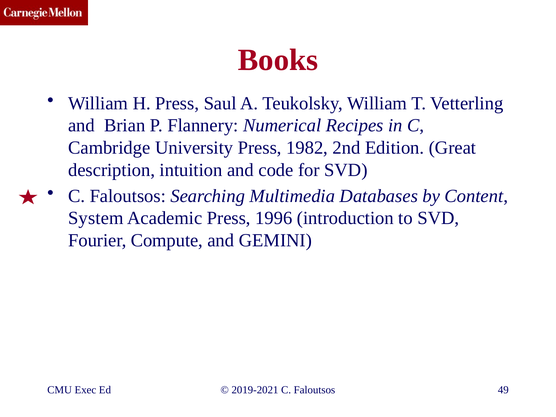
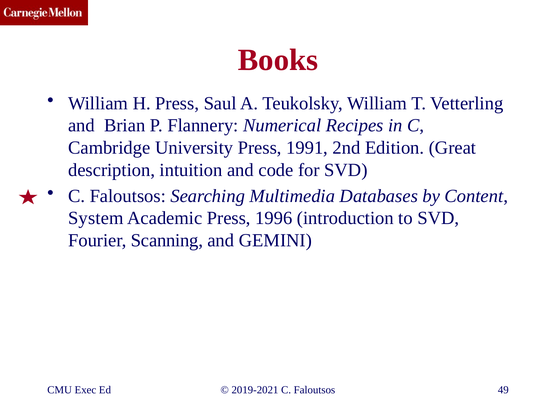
1982: 1982 -> 1991
Compute: Compute -> Scanning
